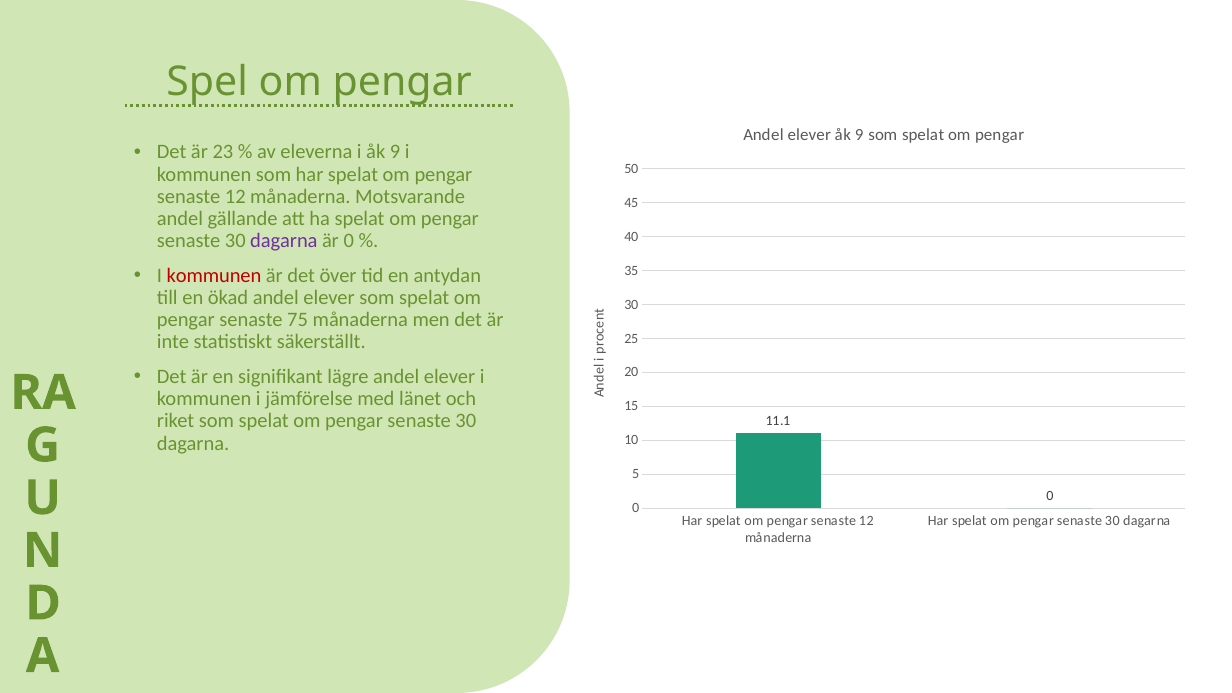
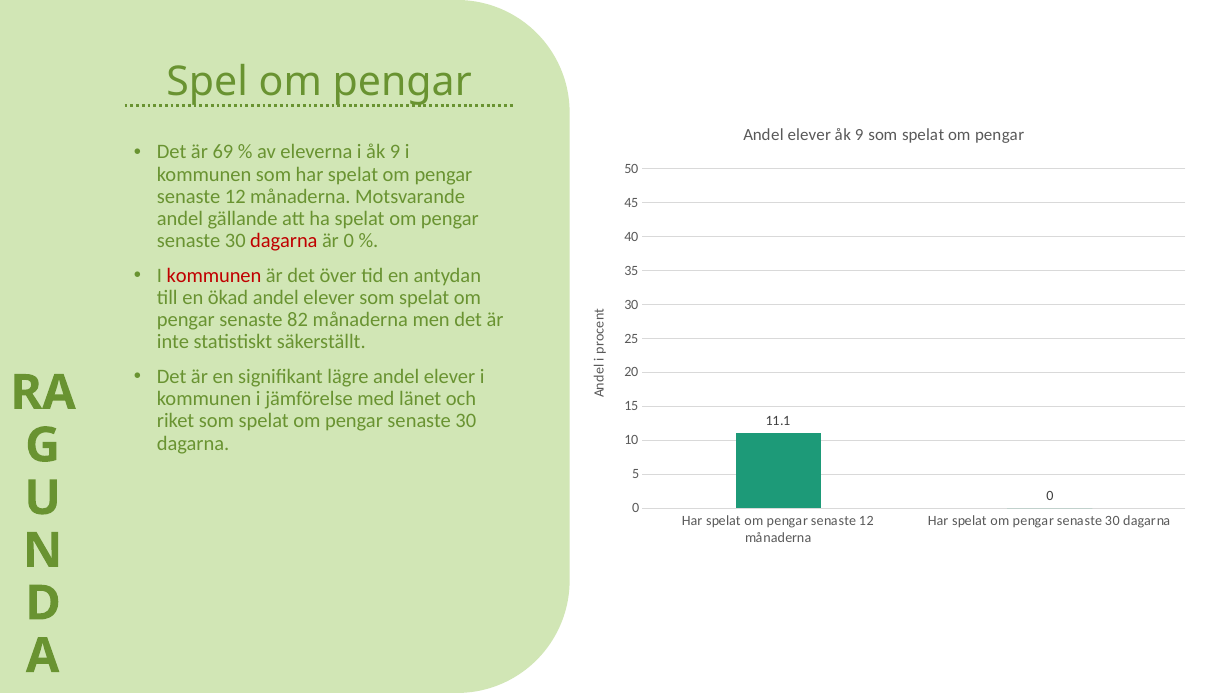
23: 23 -> 69
dagarna at (284, 241) colour: purple -> red
75: 75 -> 82
